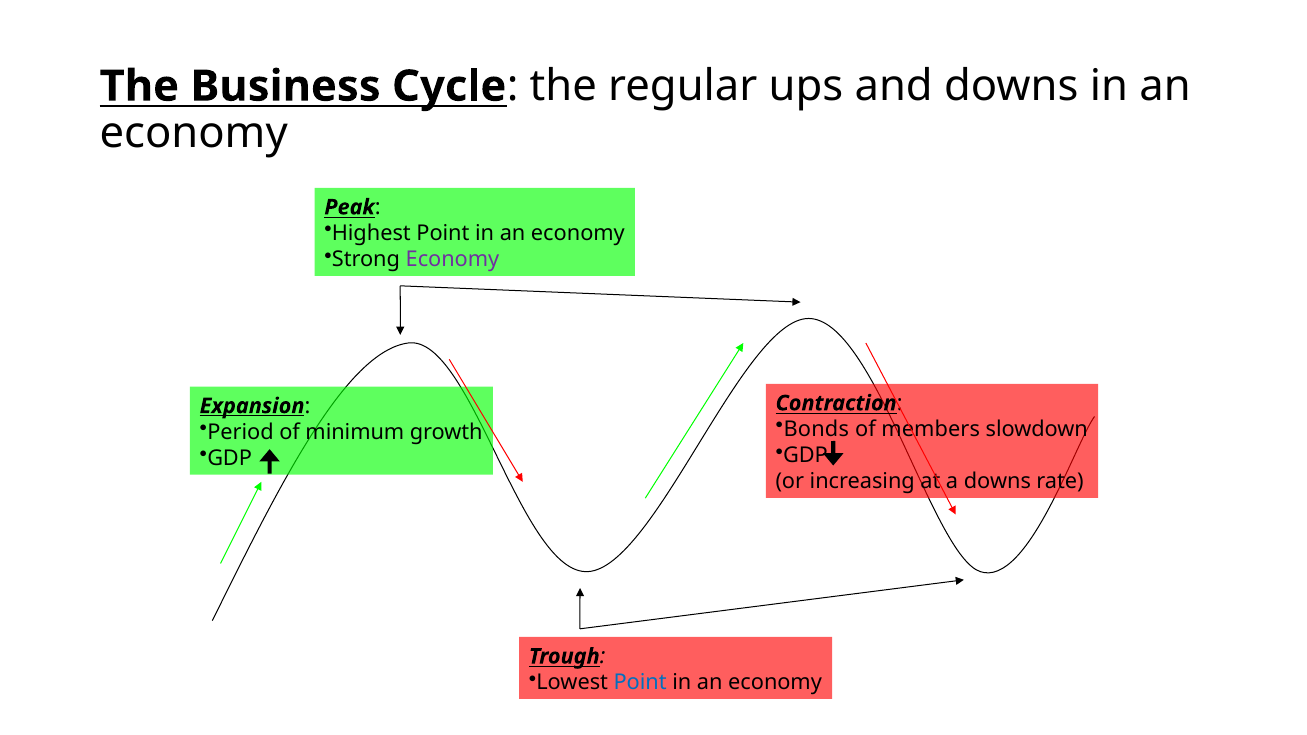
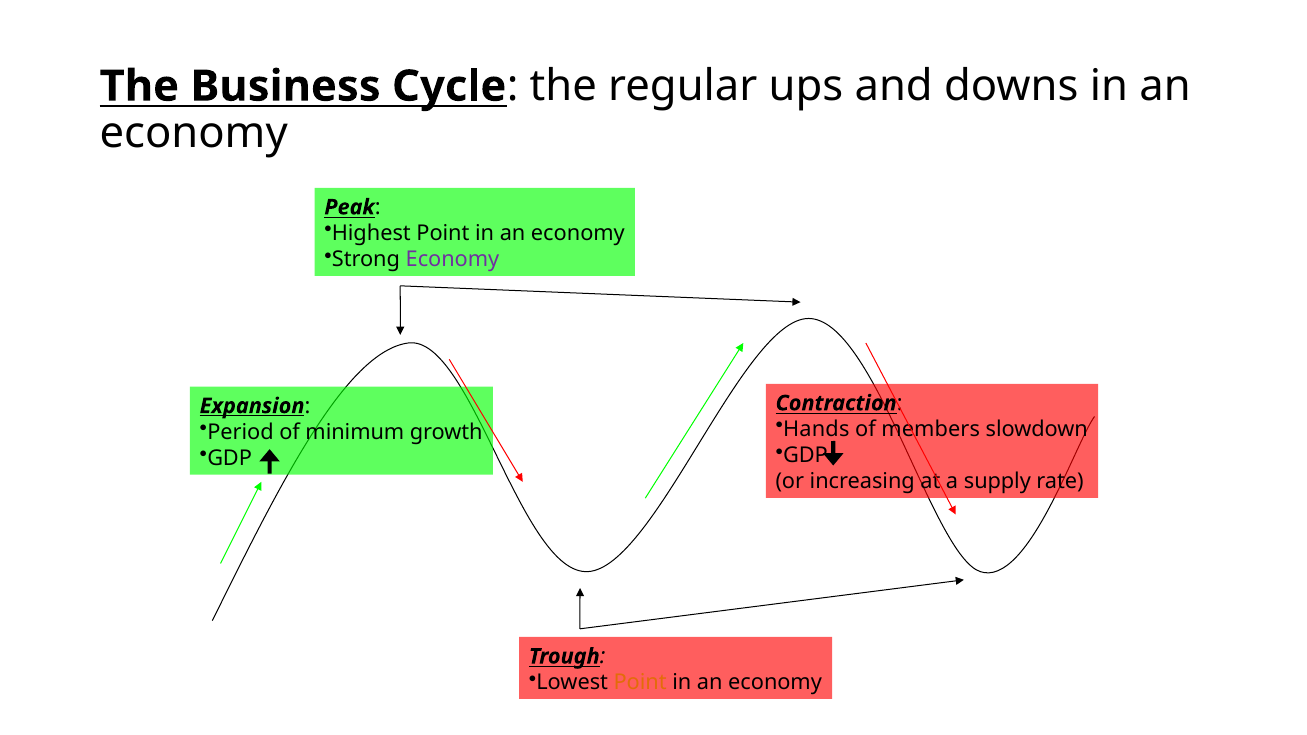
Bonds: Bonds -> Hands
a downs: downs -> supply
Point at (640, 683) colour: blue -> orange
